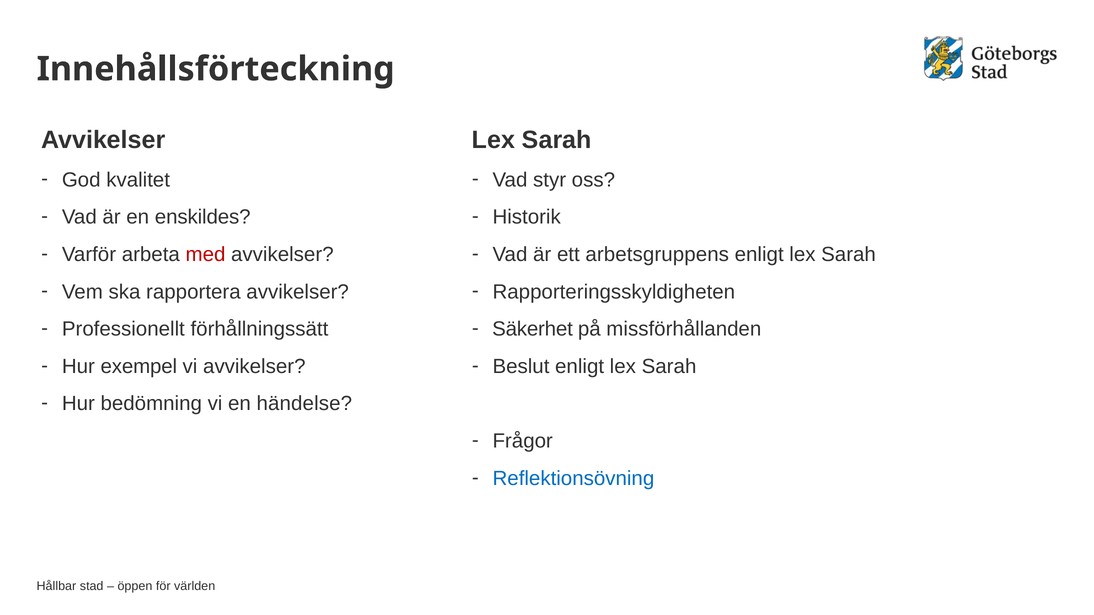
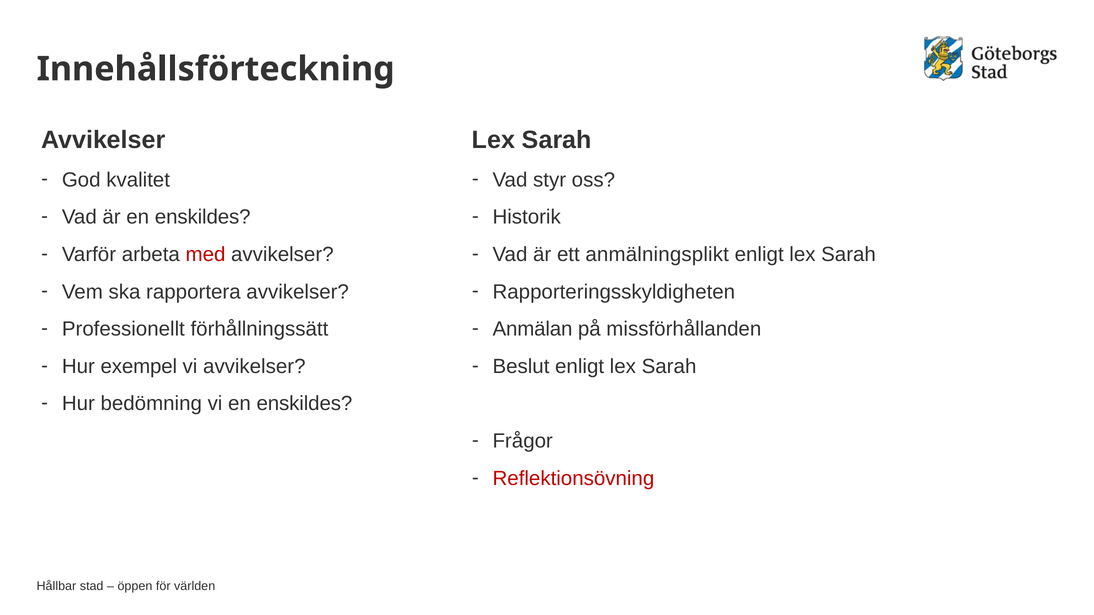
arbetsgruppens: arbetsgruppens -> anmälningsplikt
Säkerhet: Säkerhet -> Anmälan
vi en händelse: händelse -> enskildes
Reflektionsövning colour: blue -> red
